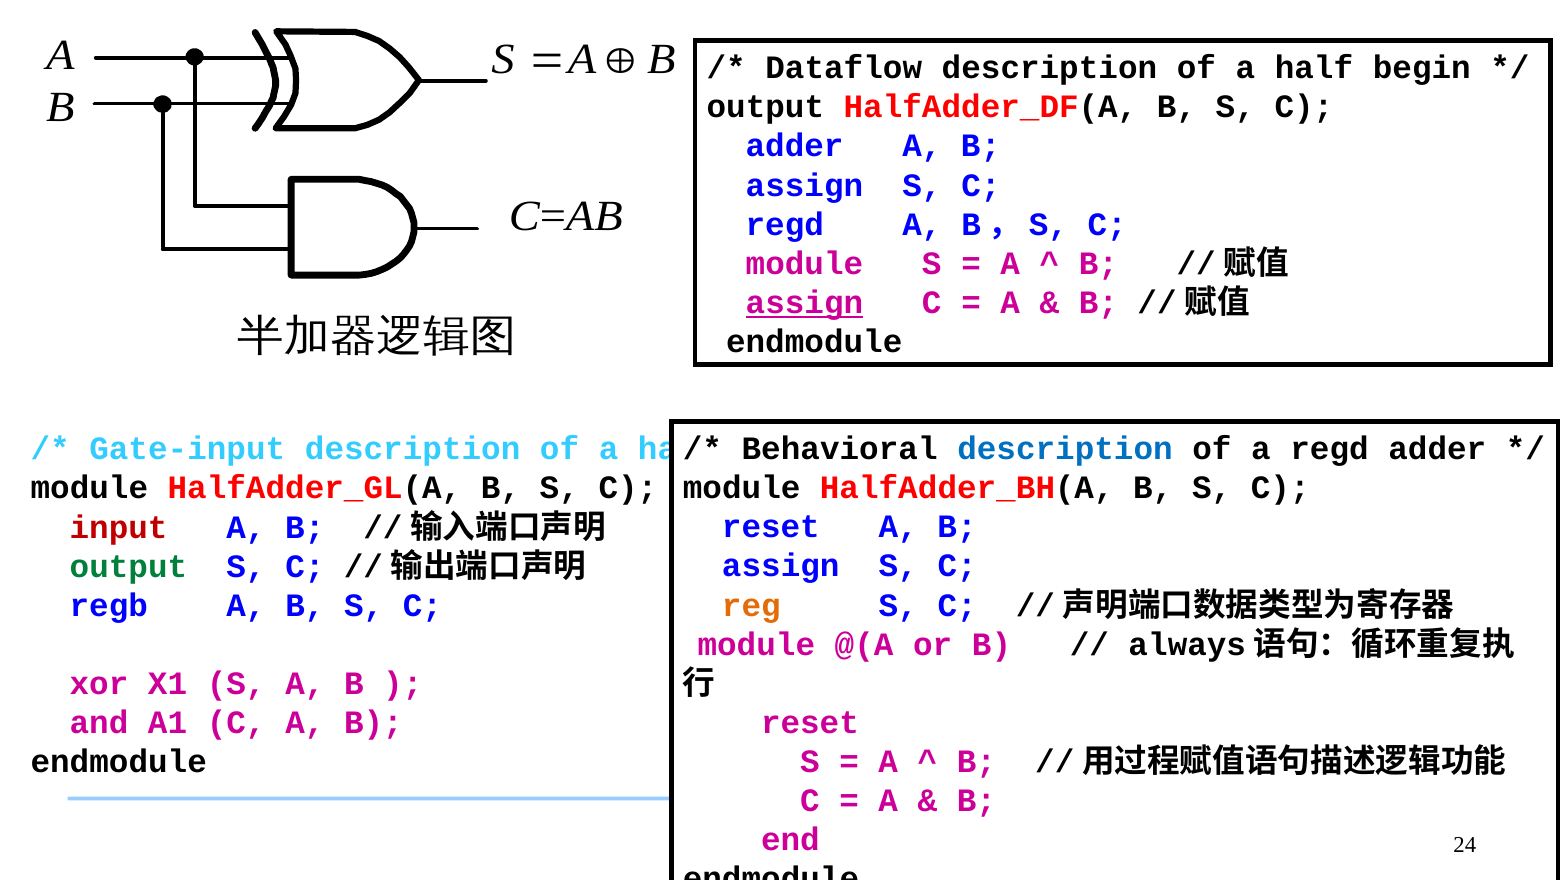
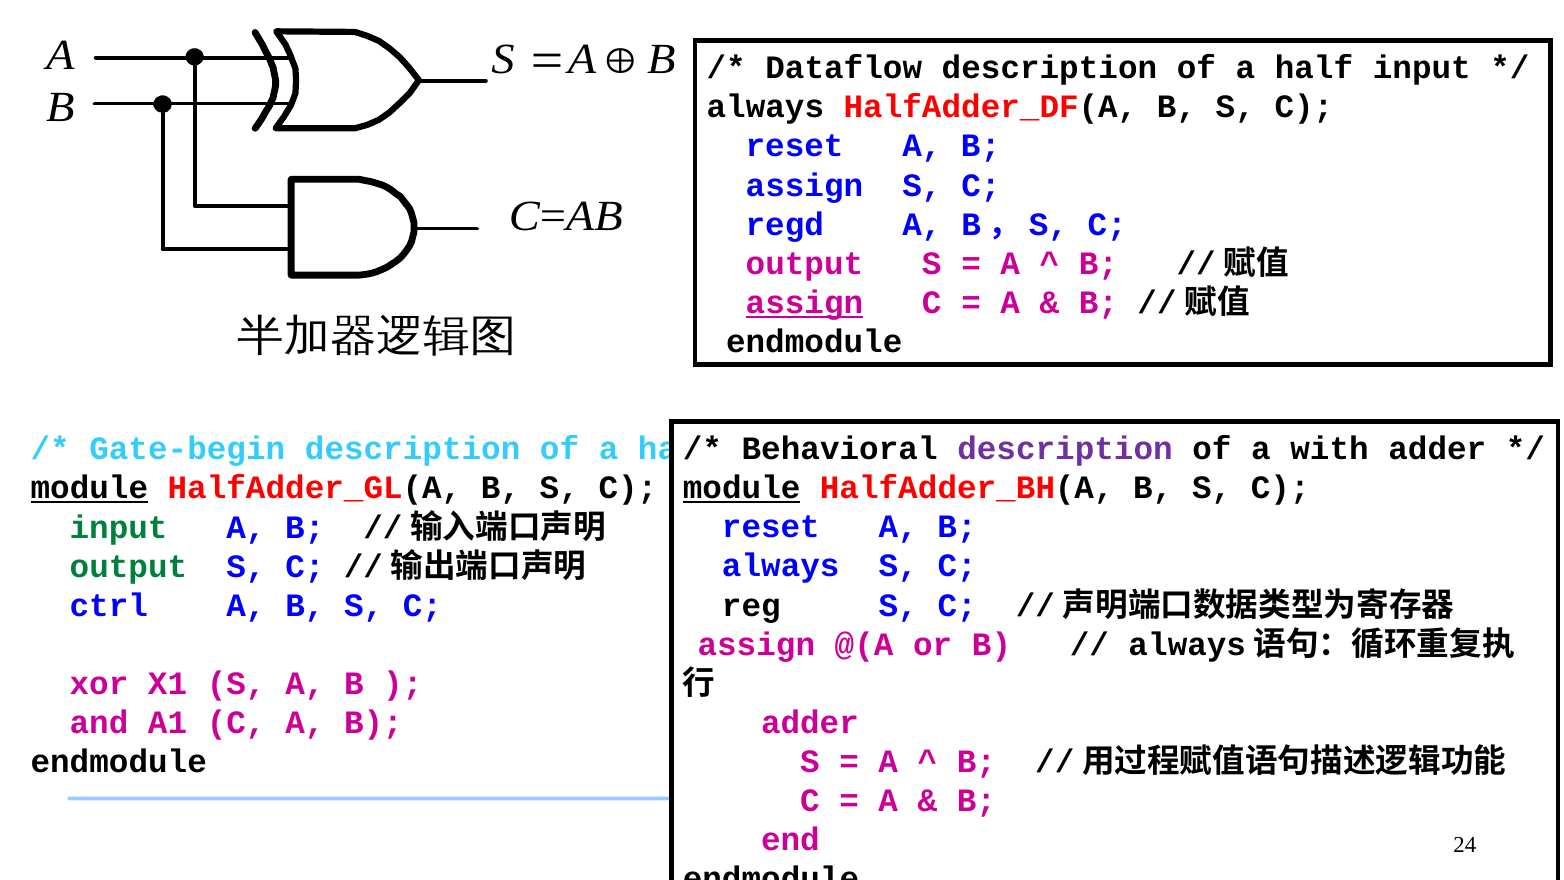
half begin: begin -> input
output at (765, 107): output -> always
adder at (795, 146): adder -> reset
module at (804, 263): module -> output
description at (1065, 449) colour: blue -> purple
a regd: regd -> with
Gate-input: Gate-input -> Gate-begin
module at (742, 488) underline: none -> present
module at (89, 488) underline: none -> present
input at (119, 527) colour: red -> green
assign at (781, 566): assign -> always
reg colour: orange -> black
regb: regb -> ctrl
module at (756, 644): module -> assign
reset at (810, 722): reset -> adder
